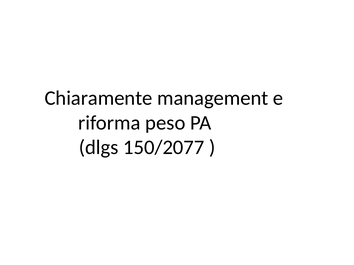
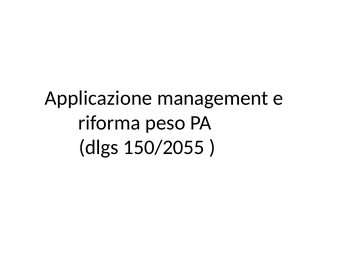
Chiaramente: Chiaramente -> Applicazione
150/2077: 150/2077 -> 150/2055
